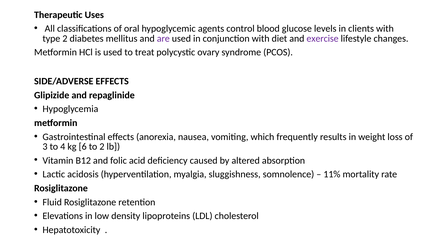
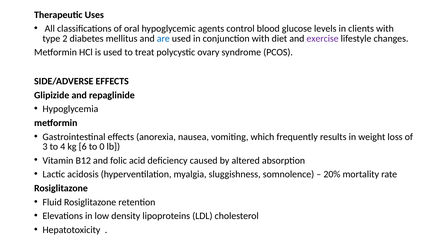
are colour: purple -> blue
to 2: 2 -> 0
11%: 11% -> 20%
